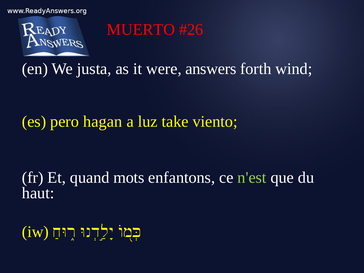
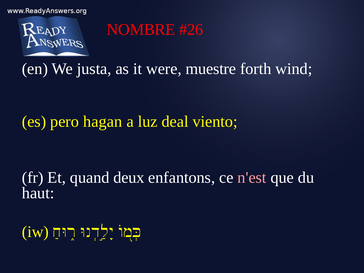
MUERTO: MUERTO -> NOMBRE
answers: answers -> muestre
take: take -> deal
mots: mots -> deux
n'est colour: light green -> pink
